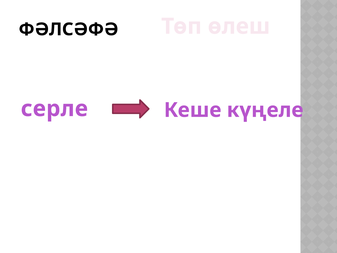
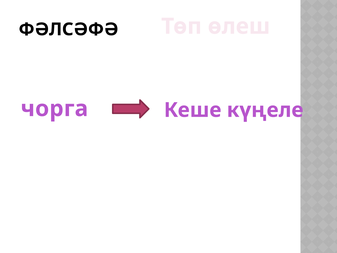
серле: серле -> чорга
